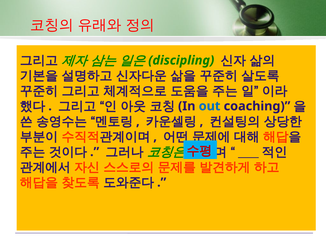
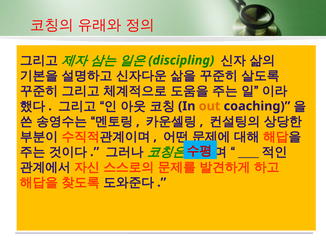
out colour: blue -> orange
